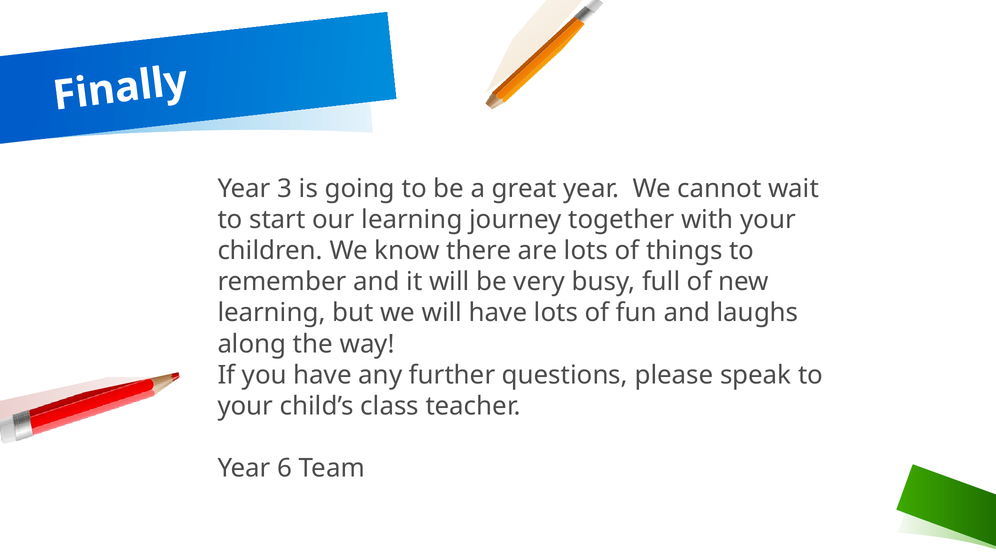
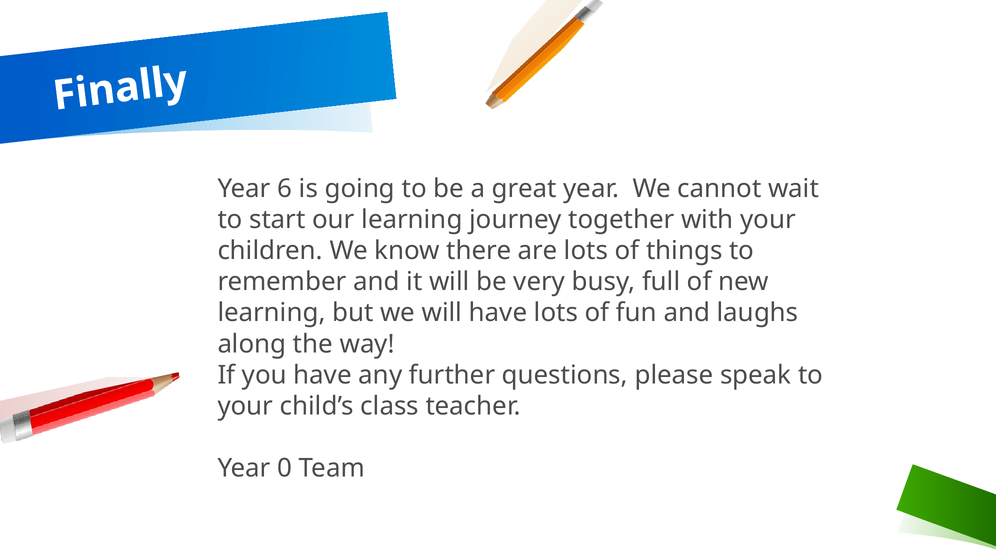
3: 3 -> 6
6: 6 -> 0
